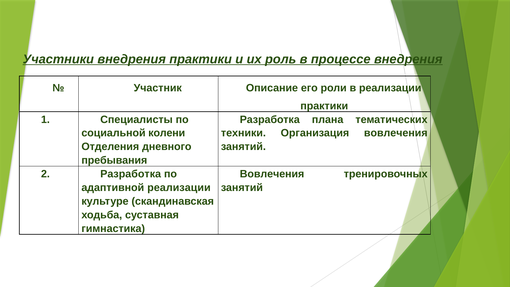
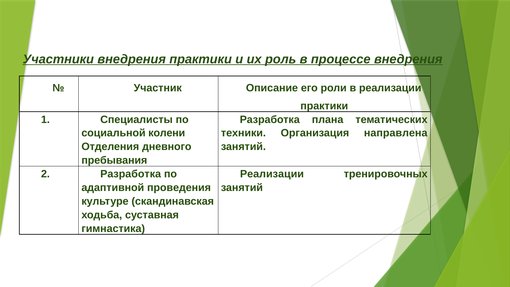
Организация вовлечения: вовлечения -> направлена
Вовлечения at (272, 174): Вовлечения -> Реализации
адаптивной реализации: реализации -> проведения
